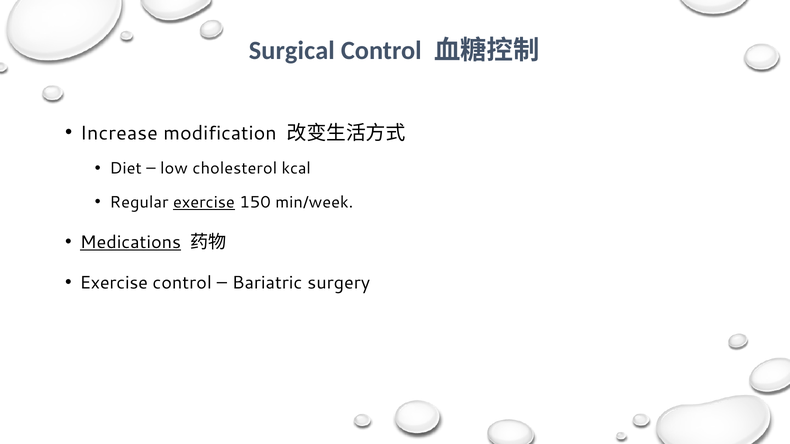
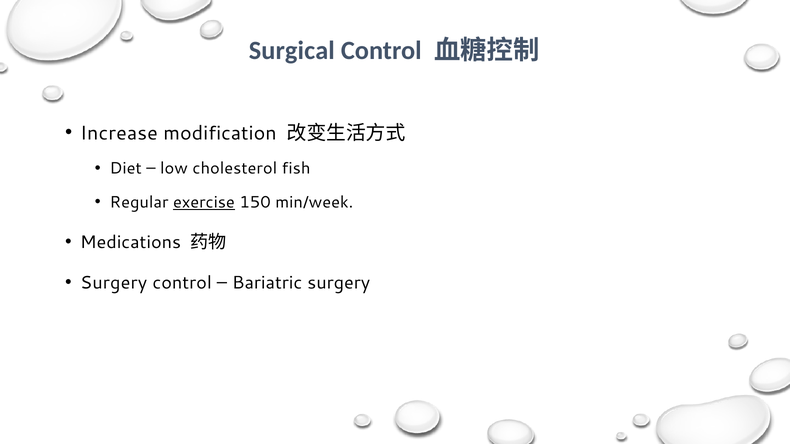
kcal: kcal -> fish
Medications underline: present -> none
Exercise at (114, 283): Exercise -> Surgery
